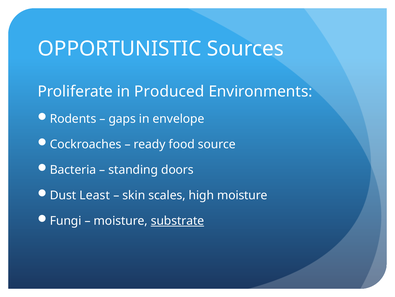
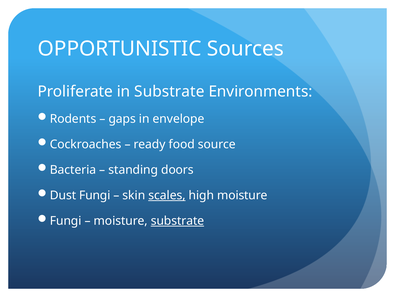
in Produced: Produced -> Substrate
Dust Least: Least -> Fungi
scales underline: none -> present
